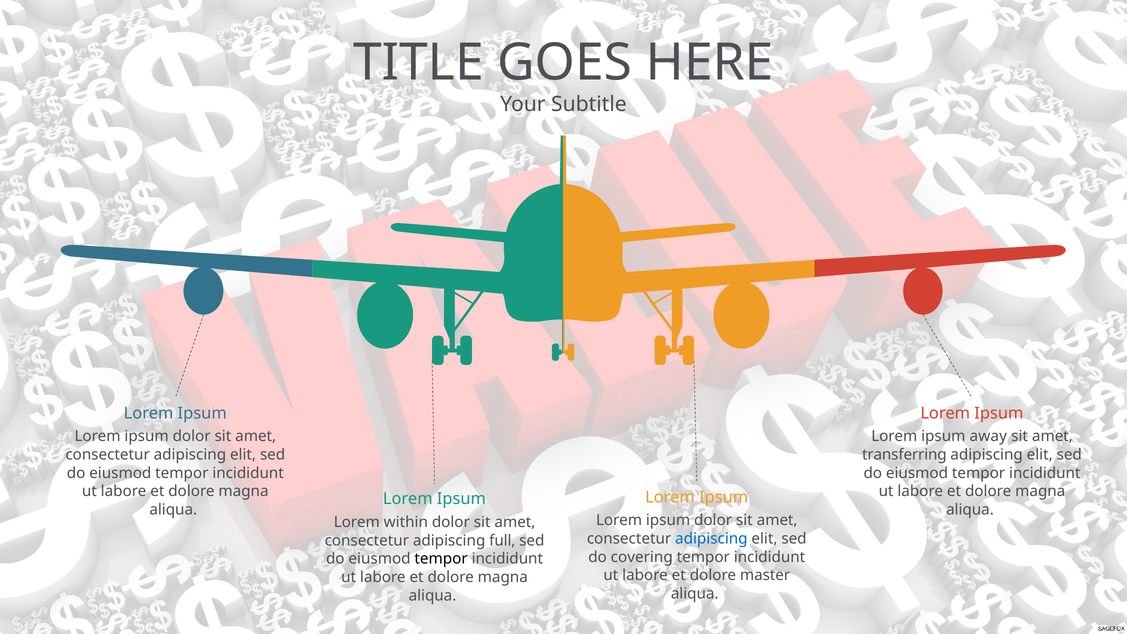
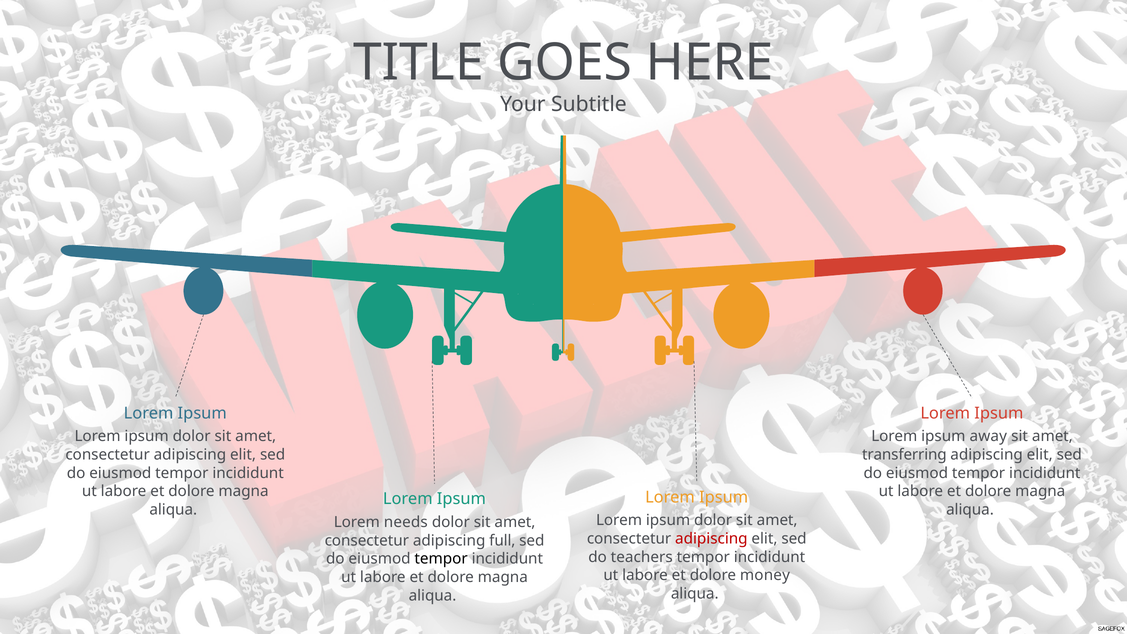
within: within -> needs
adipiscing at (711, 539) colour: blue -> red
covering: covering -> teachers
master: master -> money
